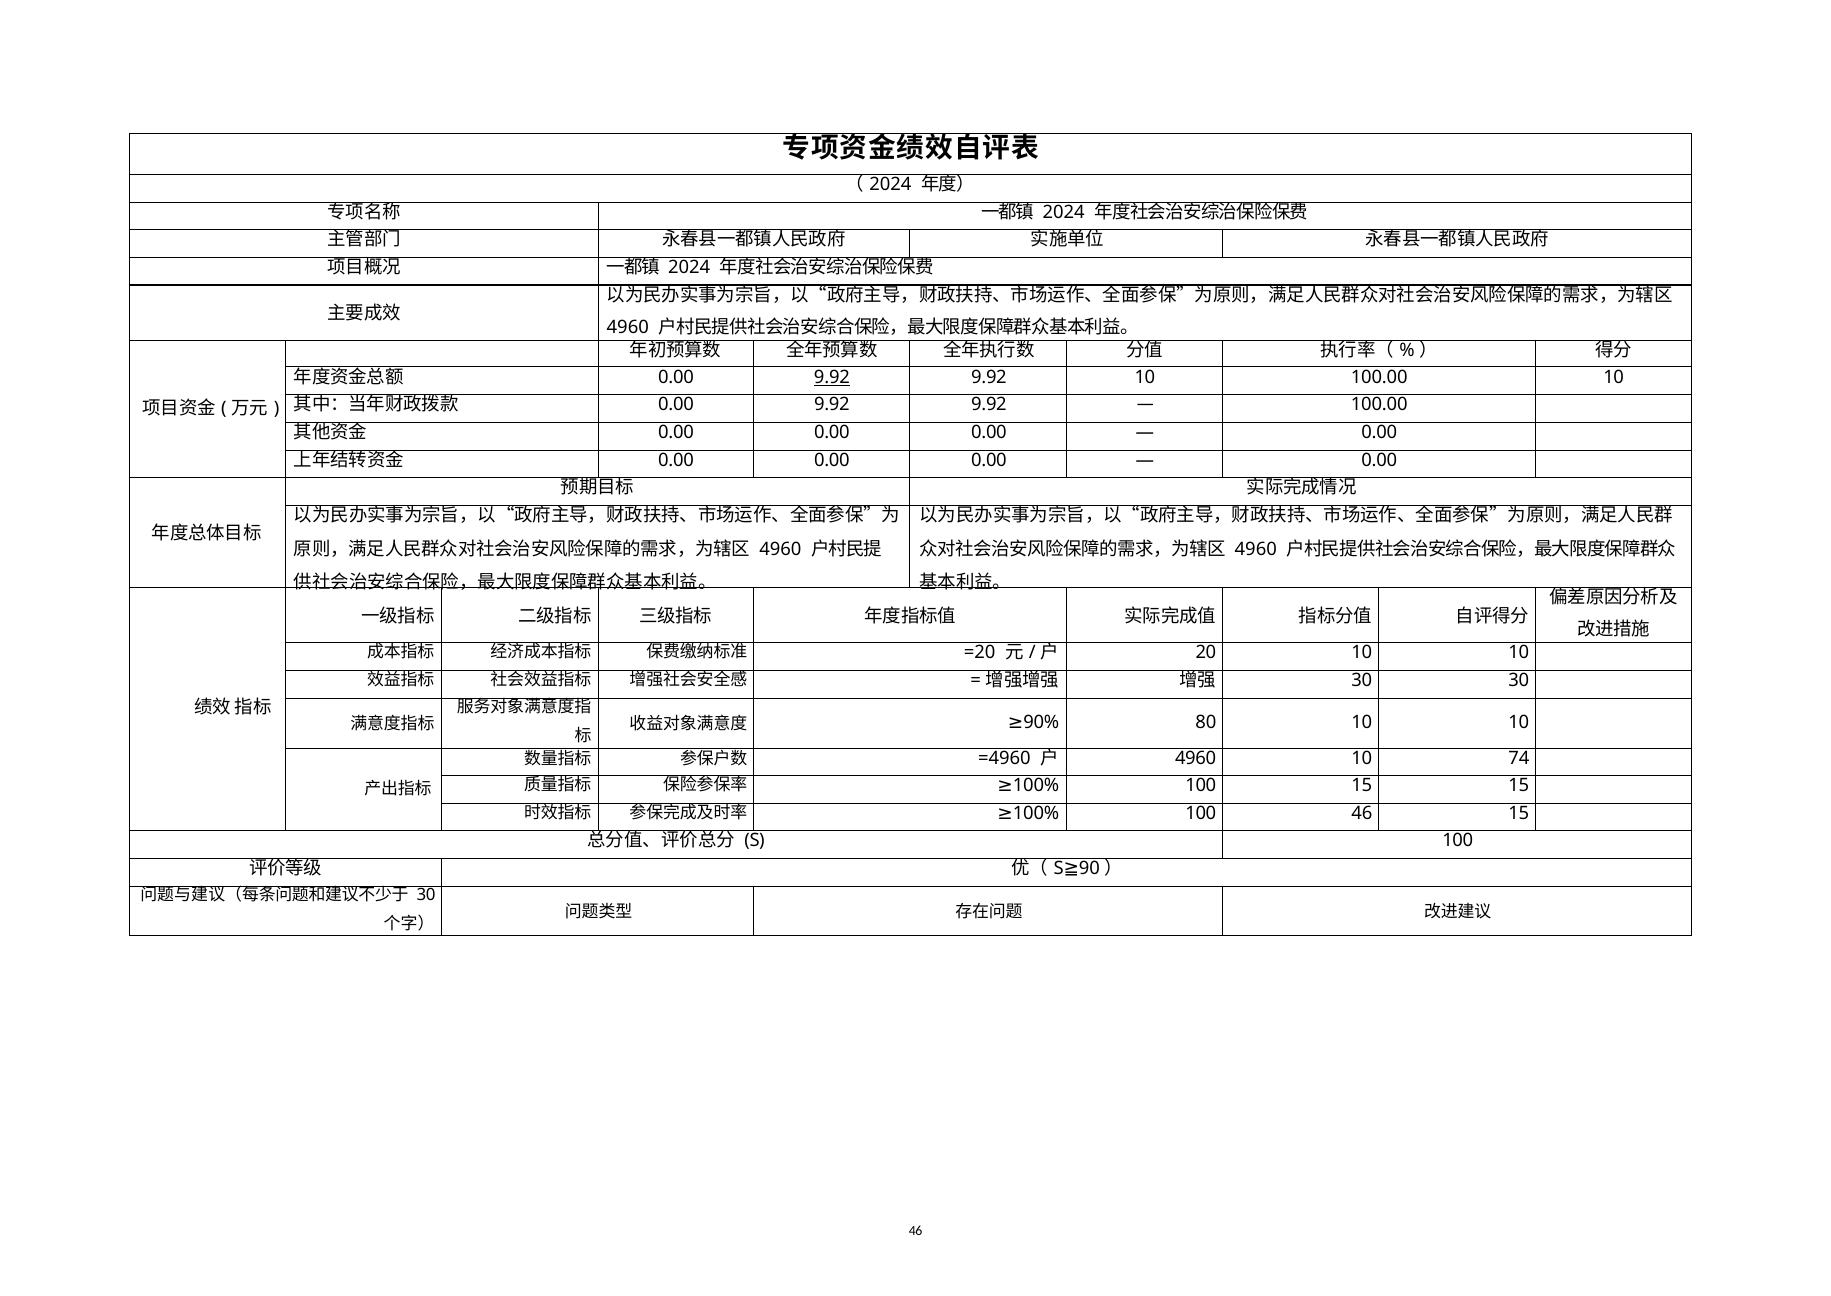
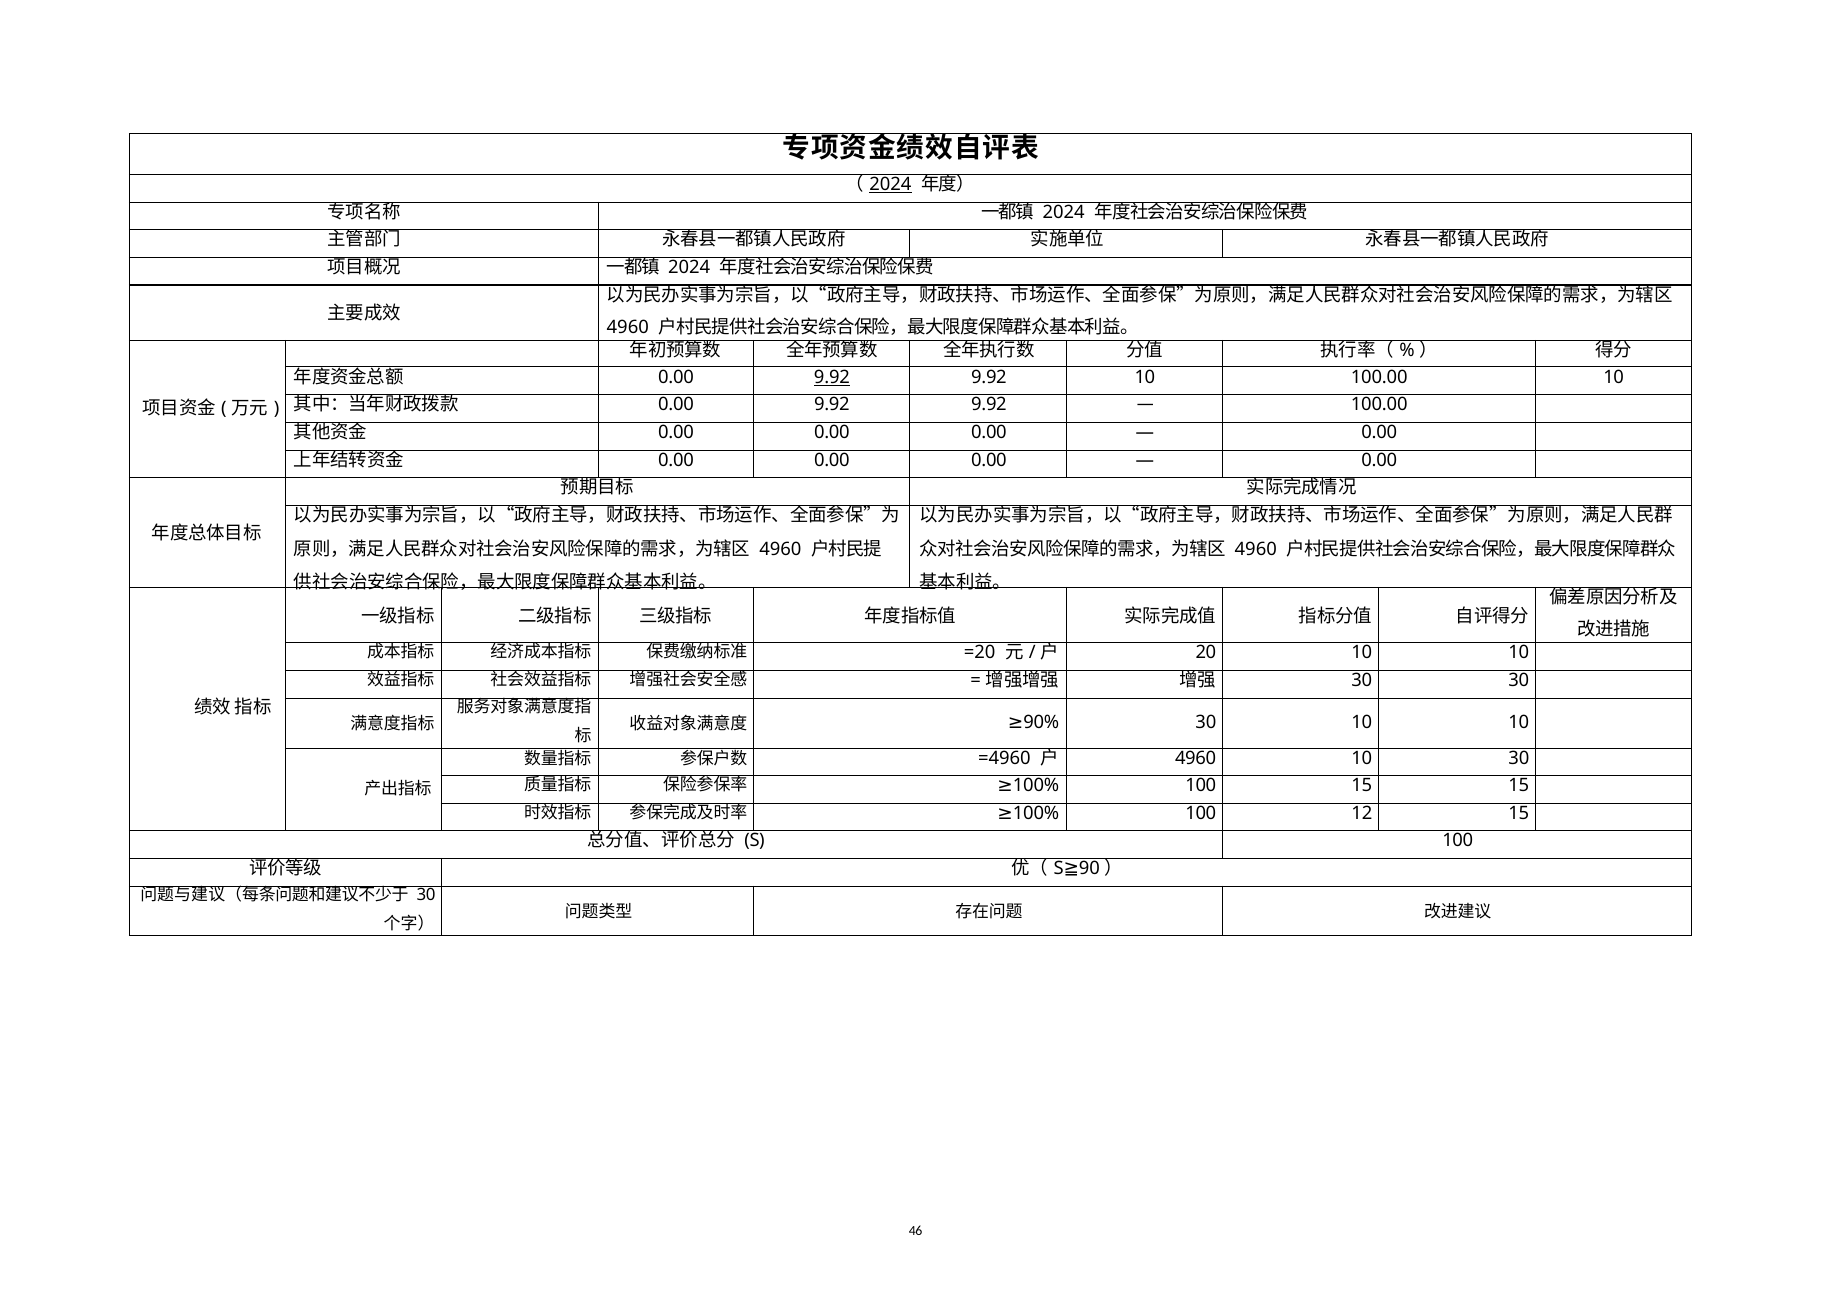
2024 at (890, 184) underline: none -> present
≥90% 80: 80 -> 30
10 74: 74 -> 30
100 46: 46 -> 12
